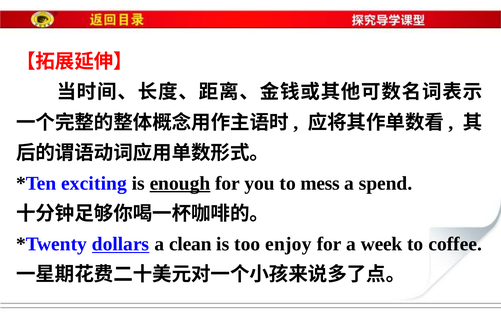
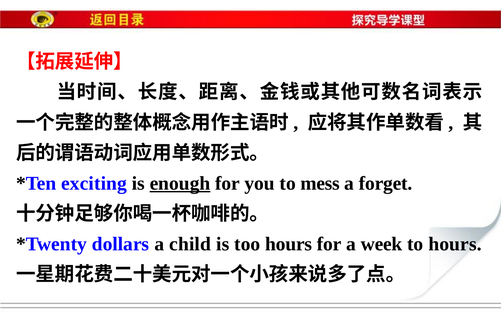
spend: spend -> forget
dollars underline: present -> none
clean: clean -> child
too enjoy: enjoy -> hours
to coffee: coffee -> hours
